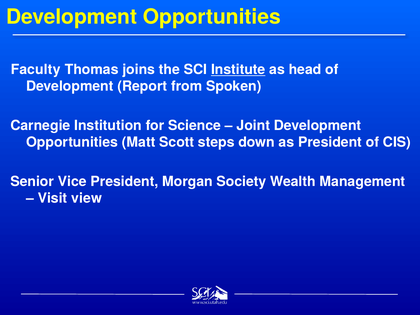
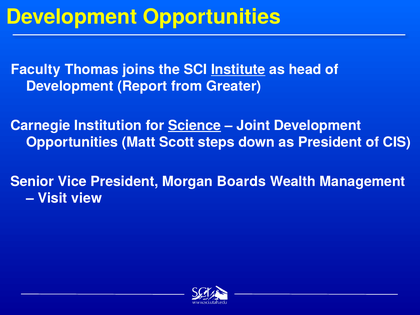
Spoken: Spoken -> Greater
Science underline: none -> present
Society: Society -> Boards
